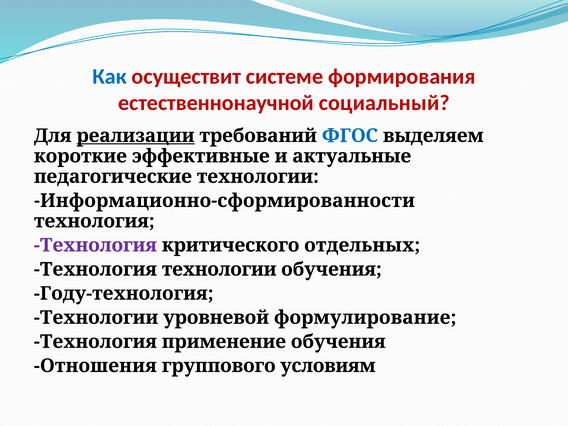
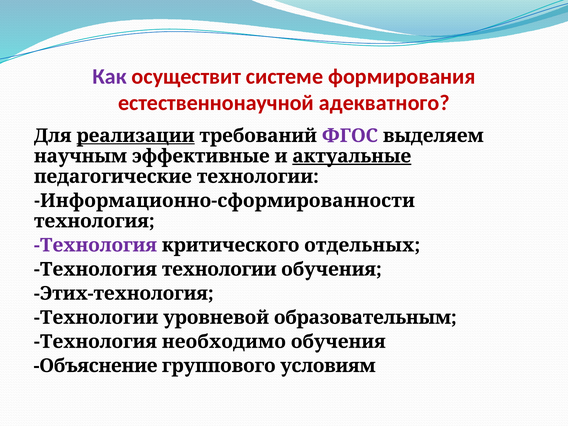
Как colour: blue -> purple
социальный: социальный -> адекватного
ФГОС colour: blue -> purple
короткие: короткие -> научным
актуальные underline: none -> present
Году-технология: Году-технология -> Этих-технология
формулирование: формулирование -> образовательным
применение: применение -> необходимо
Отношения: Отношения -> Объяснение
